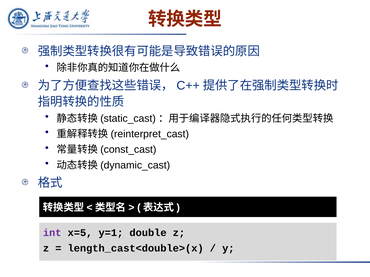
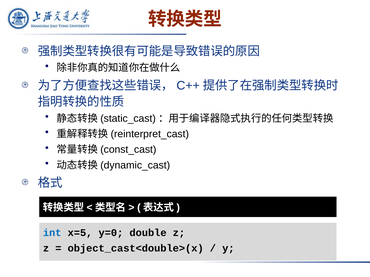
int colour: purple -> blue
y=1: y=1 -> y=0
length_cast<double>(x: length_cast<double>(x -> object_cast<double>(x
